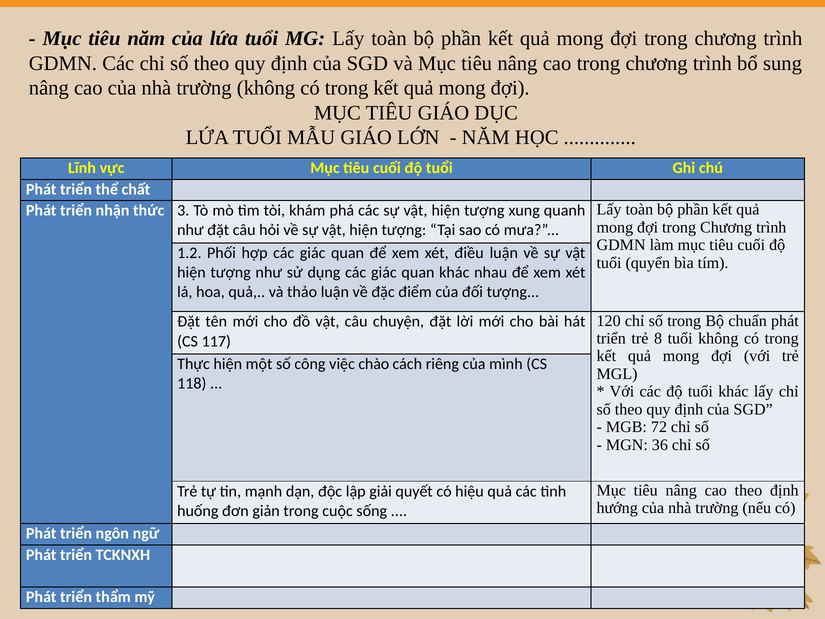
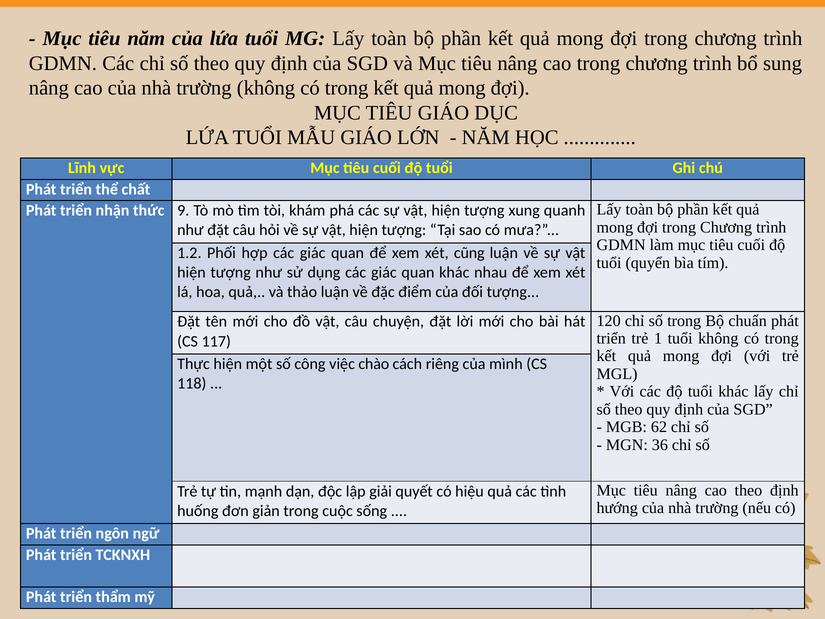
3: 3 -> 9
điều: điều -> cũng
8: 8 -> 1
72: 72 -> 62
